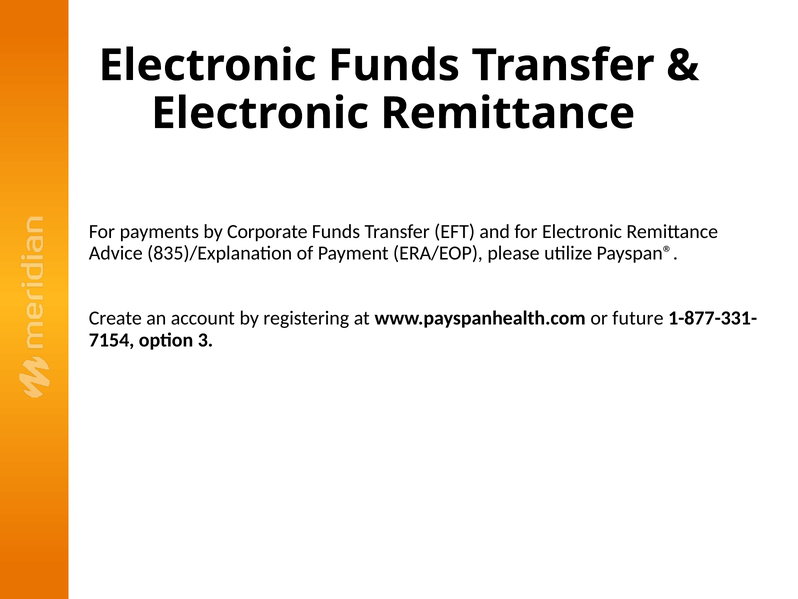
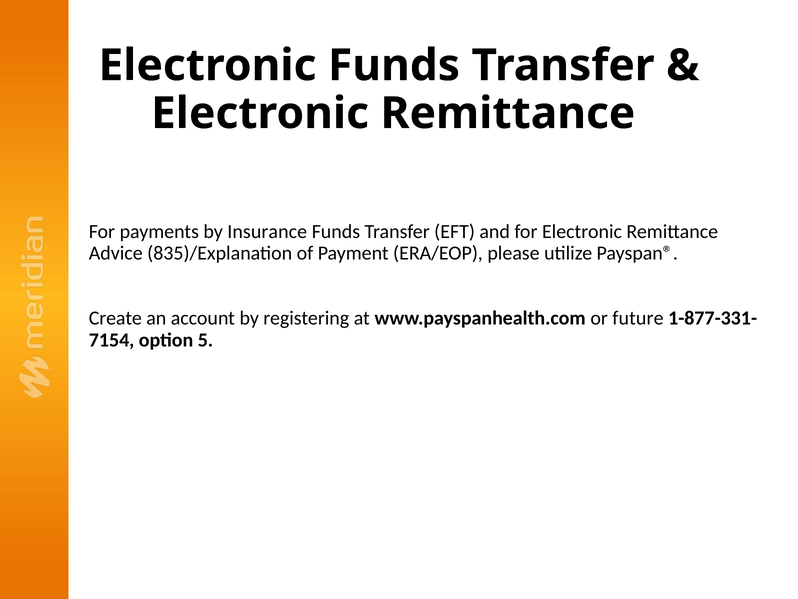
Corporate: Corporate -> Insurance
3: 3 -> 5
